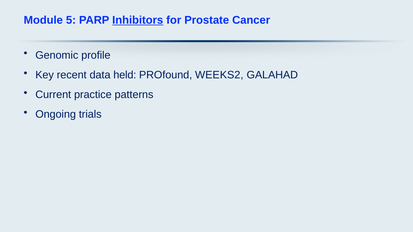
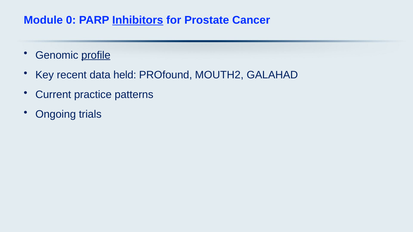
5: 5 -> 0
profile underline: none -> present
WEEKS2: WEEKS2 -> MOUTH2
